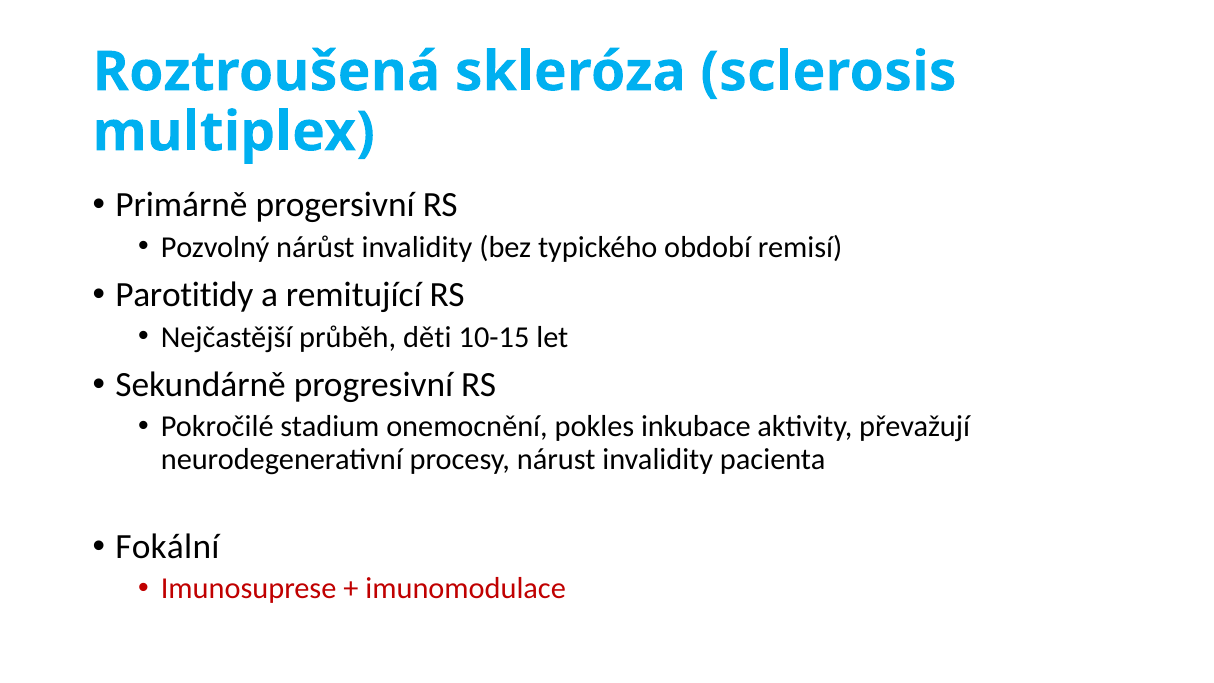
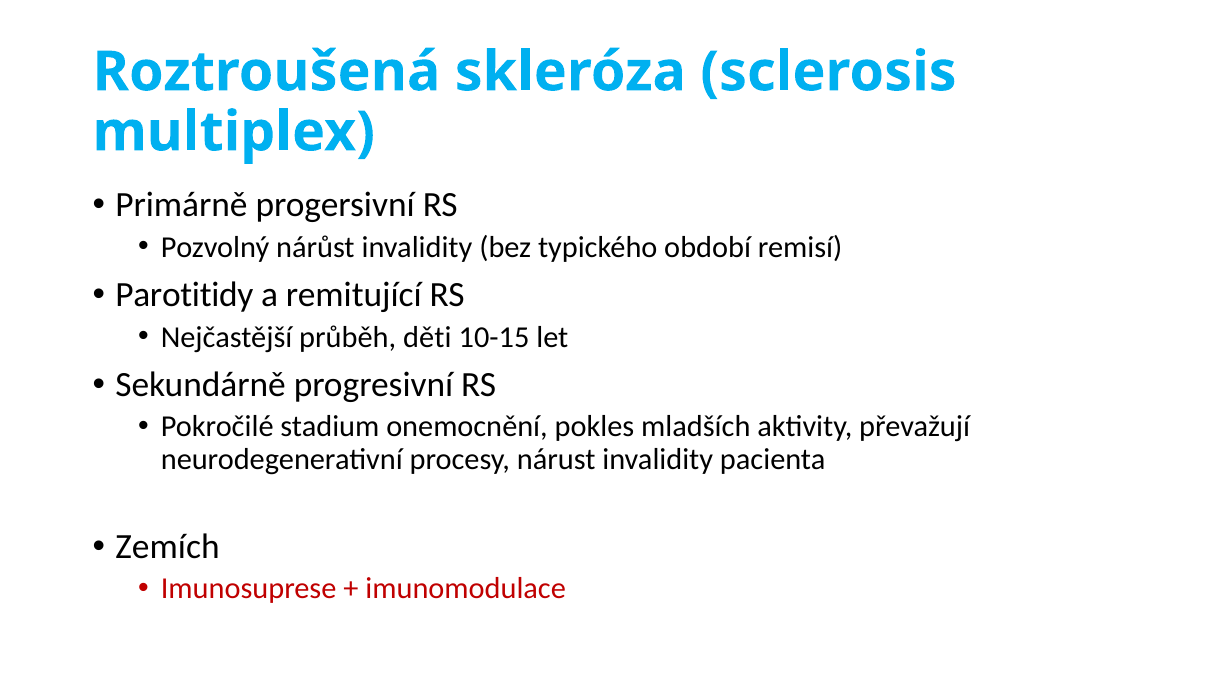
inkubace: inkubace -> mladších
Fokální: Fokální -> Zemích
